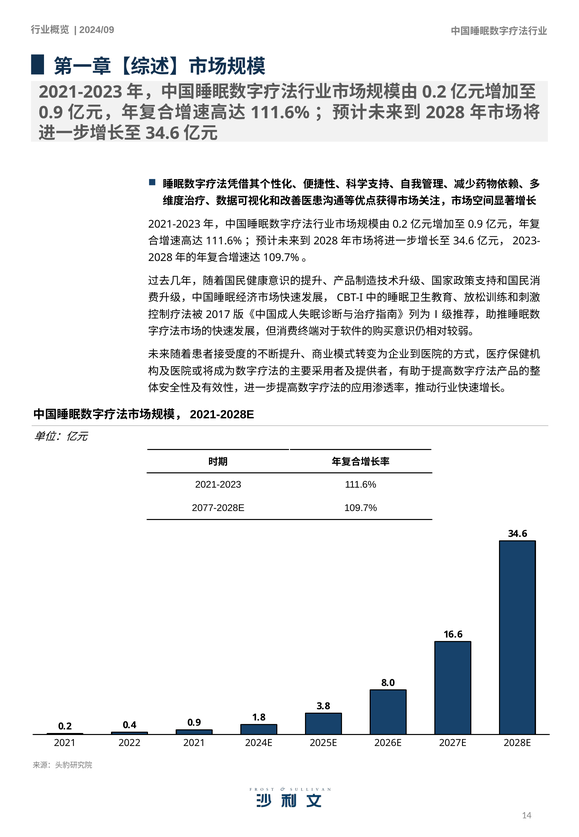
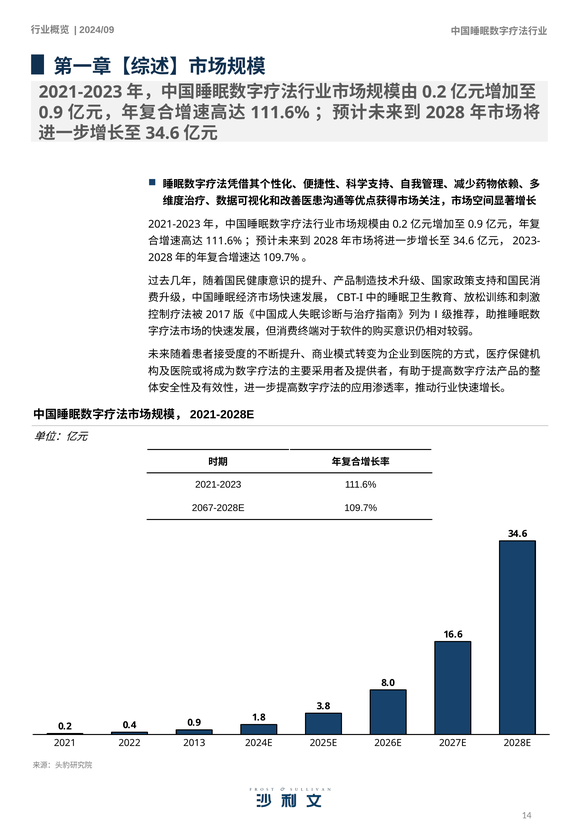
2077-2028E: 2077-2028E -> 2067-2028E
2022 2021: 2021 -> 2013
